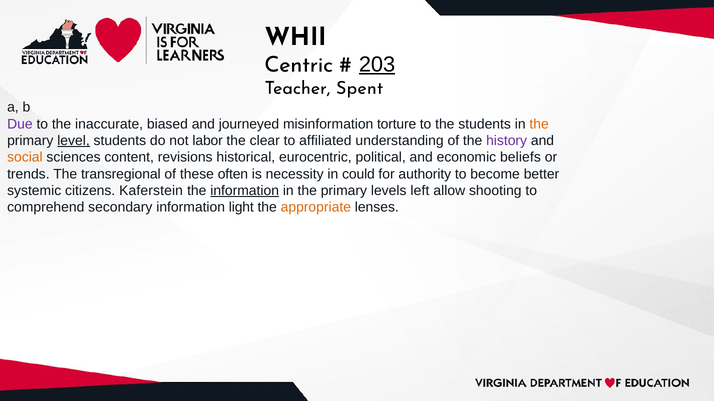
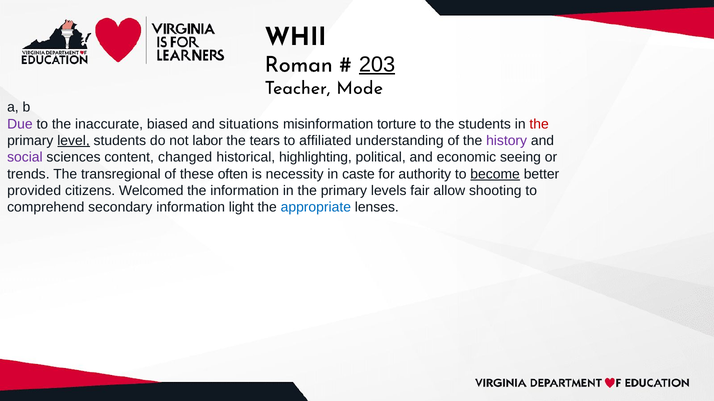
Centric: Centric -> Roman
Spent: Spent -> Mode
journeyed: journeyed -> situations
the at (539, 124) colour: orange -> red
clear: clear -> tears
social colour: orange -> purple
revisions: revisions -> changed
eurocentric: eurocentric -> highlighting
beliefs: beliefs -> seeing
could: could -> caste
become underline: none -> present
systemic: systemic -> provided
Kaferstein: Kaferstein -> Welcomed
information at (245, 191) underline: present -> none
left: left -> fair
appropriate colour: orange -> blue
